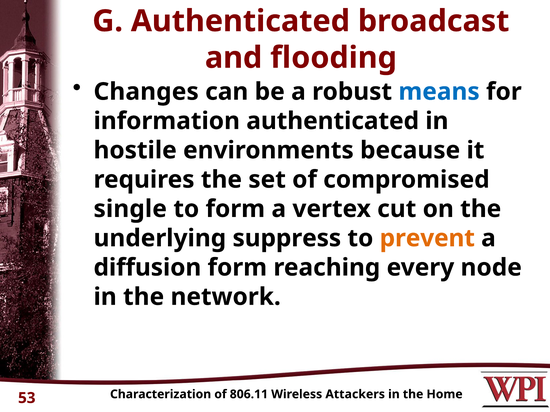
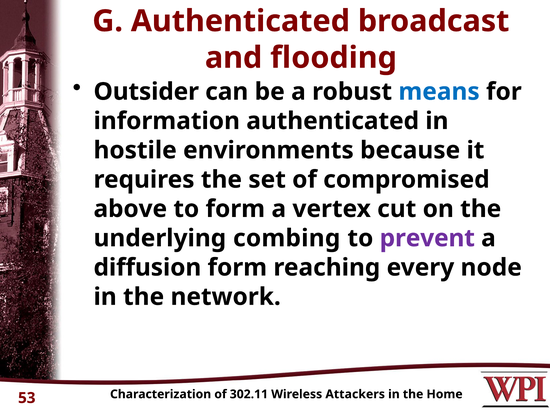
Changes: Changes -> Outsider
single: single -> above
suppress: suppress -> combing
prevent colour: orange -> purple
806.11: 806.11 -> 302.11
